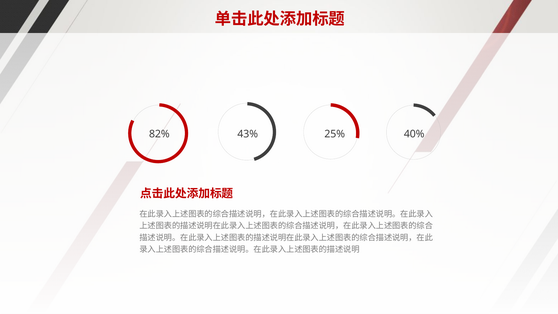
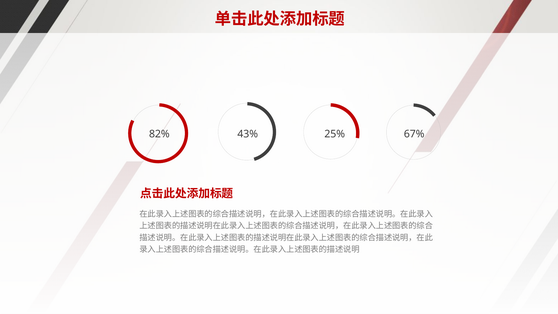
40%: 40% -> 67%
